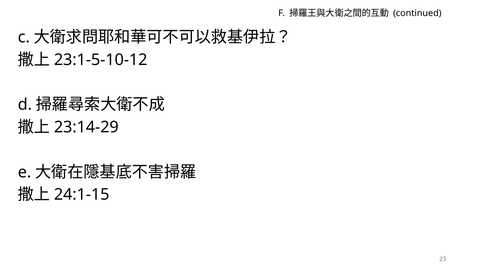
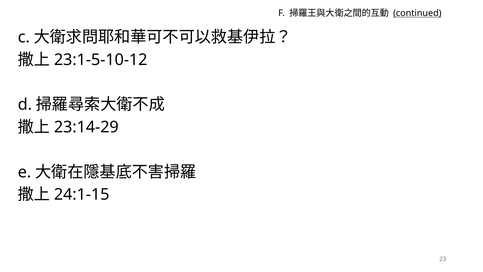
continued underline: none -> present
